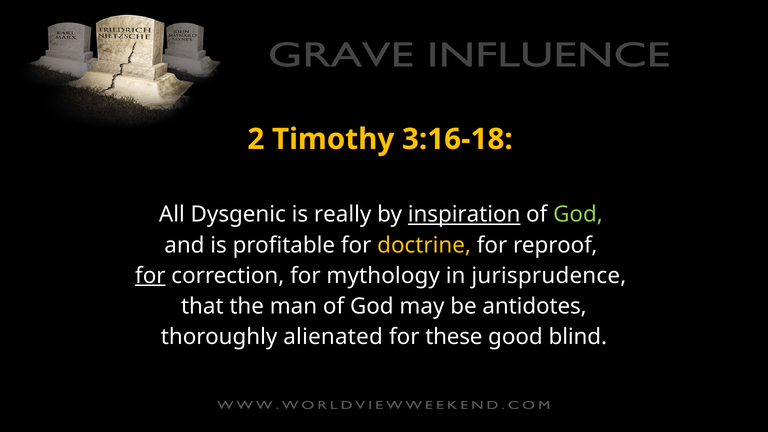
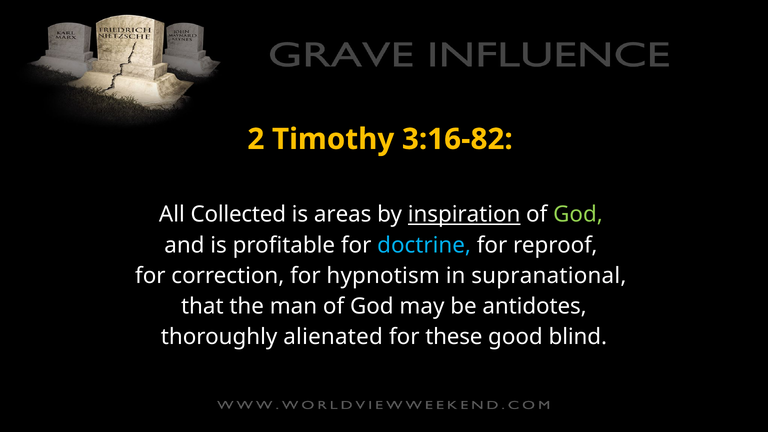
3:16-18: 3:16-18 -> 3:16-82
Dysgenic: Dysgenic -> Collected
really: really -> areas
doctrine colour: yellow -> light blue
for at (150, 276) underline: present -> none
mythology: mythology -> hypnotism
jurisprudence: jurisprudence -> supranational
